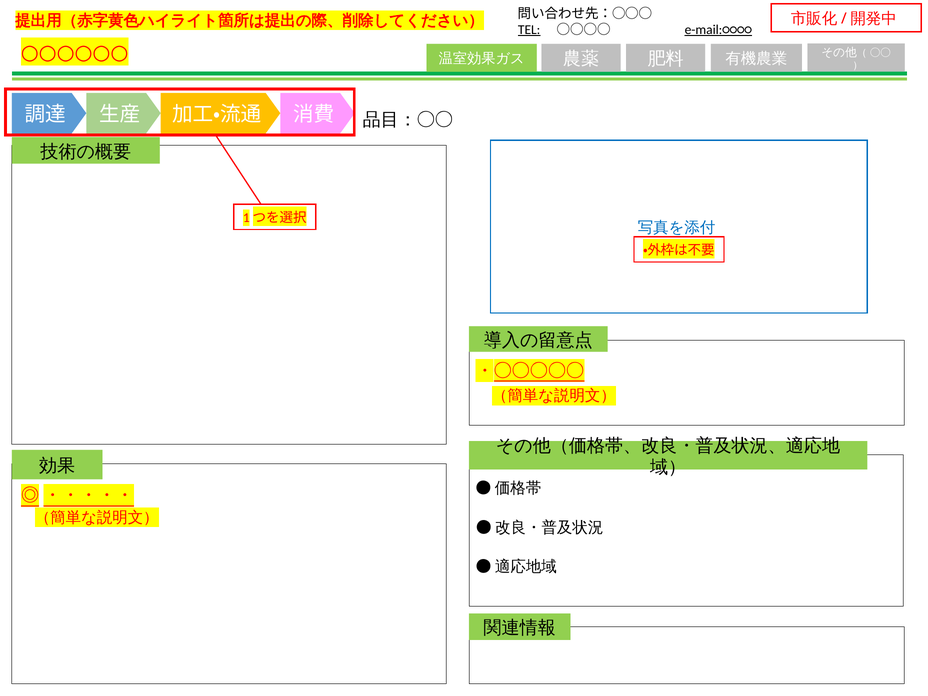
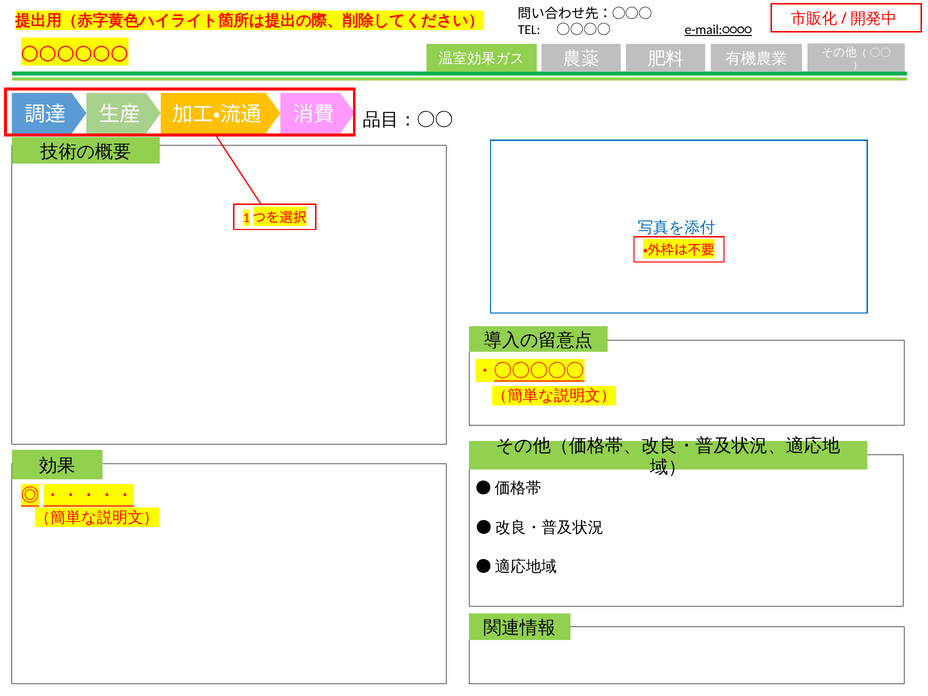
TEL underline: present -> none
